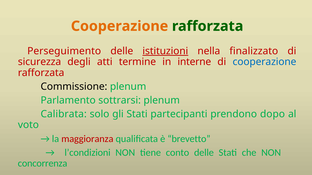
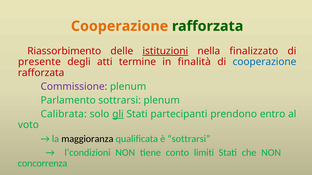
Perseguimento: Perseguimento -> Riassorbimento
sicurezza: sicurezza -> presente
interne: interne -> finalità
Commissione colour: black -> purple
gli underline: none -> present
dopo: dopo -> entro
maggioranza colour: red -> black
è brevetto: brevetto -> sottrarsi
conto delle: delle -> limiti
